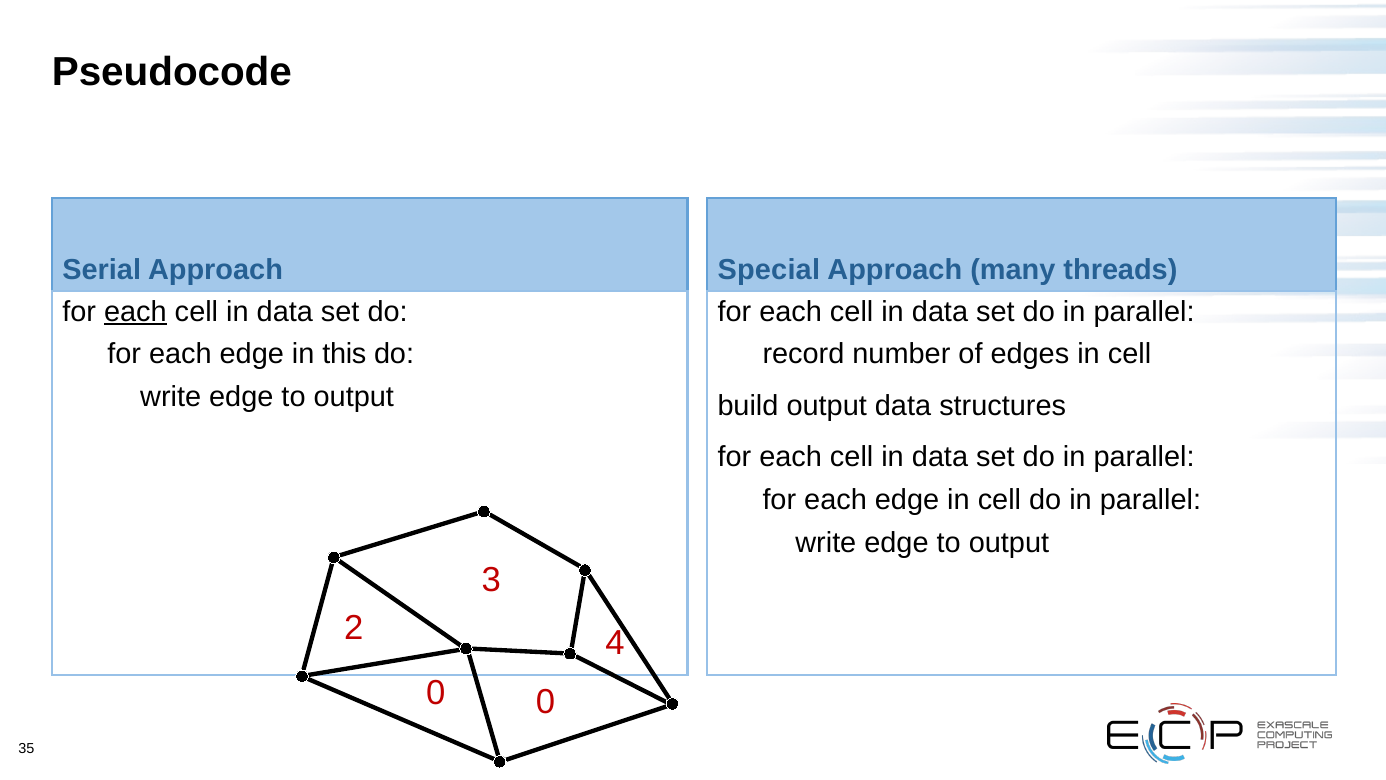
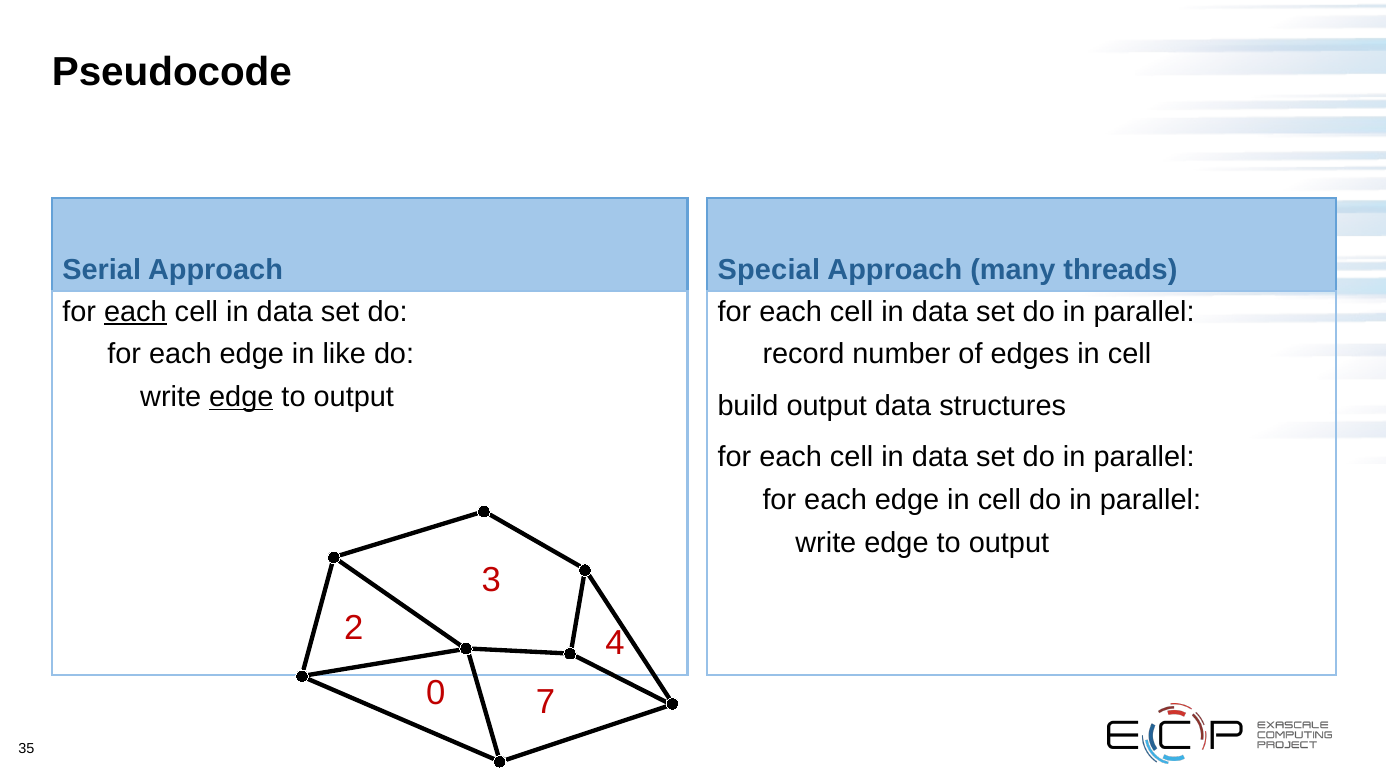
this: this -> like
edge at (241, 397) underline: none -> present
0 0: 0 -> 7
